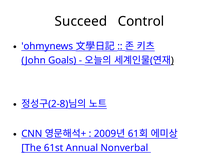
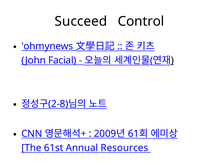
Goals: Goals -> Facial
Nonverbal: Nonverbal -> Resources
